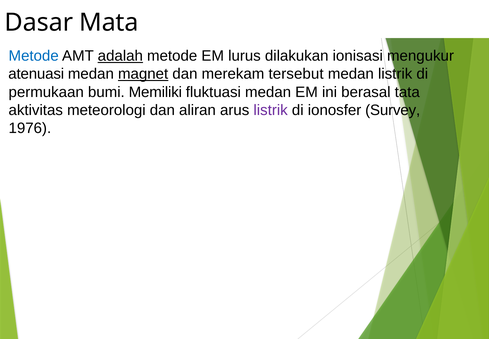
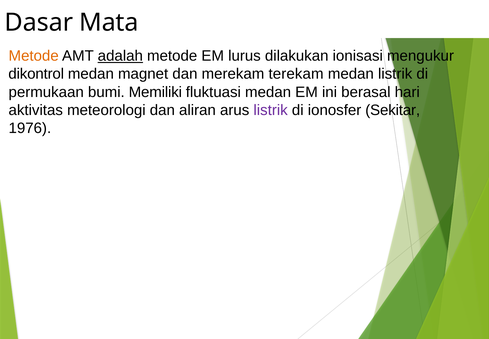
Metode at (34, 56) colour: blue -> orange
atenuasi: atenuasi -> dikontrol
magnet underline: present -> none
tersebut: tersebut -> terekam
tata: tata -> hari
Survey: Survey -> Sekitar
